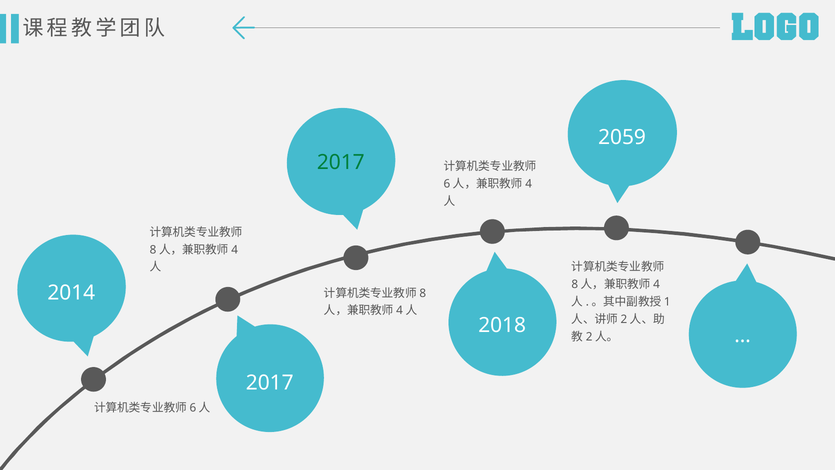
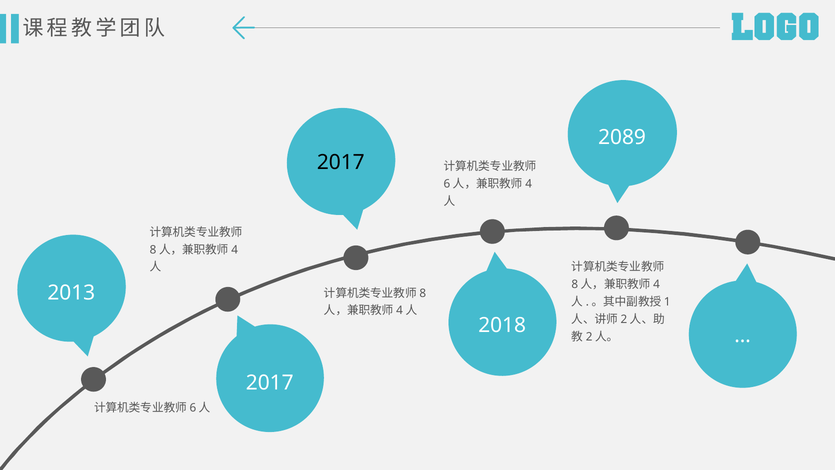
2059: 2059 -> 2089
2017 at (341, 162) colour: green -> black
2014: 2014 -> 2013
